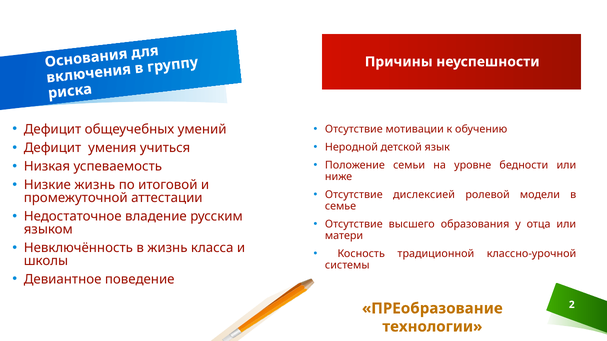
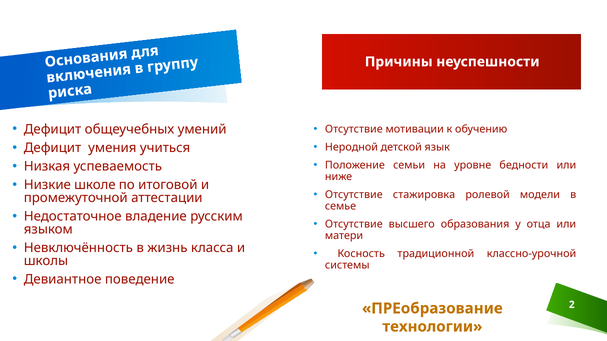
Низкие жизнь: жизнь -> школе
дислексией: дислексией -> стажировка
